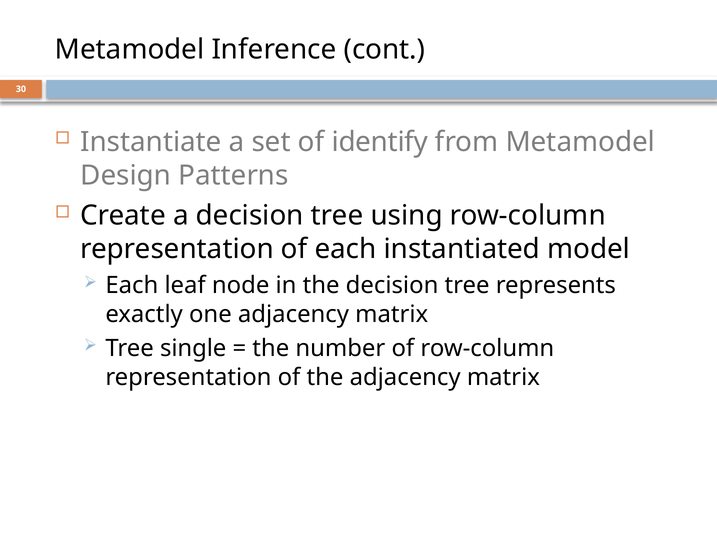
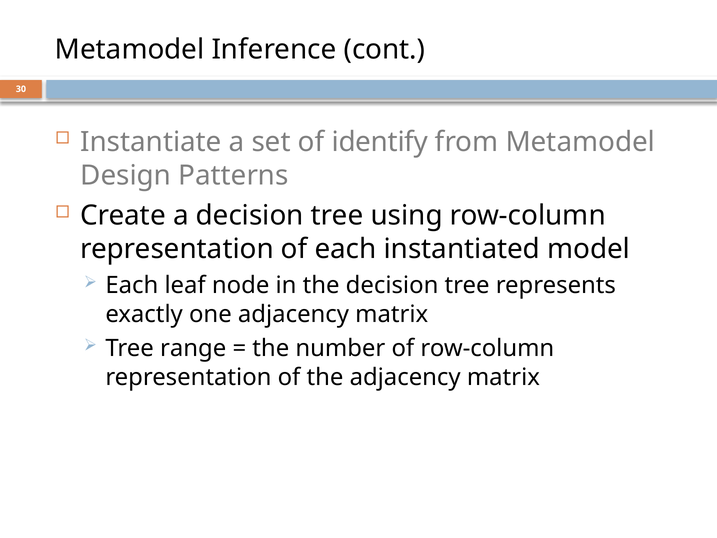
single: single -> range
